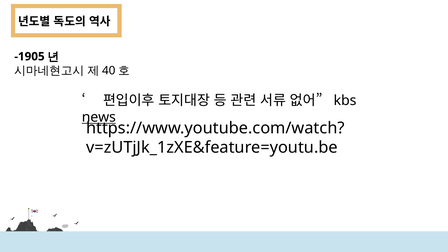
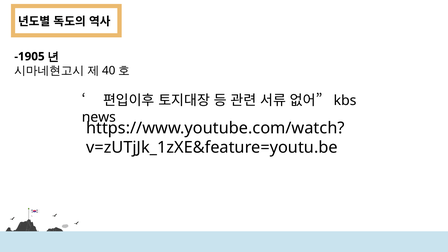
news underline: present -> none
